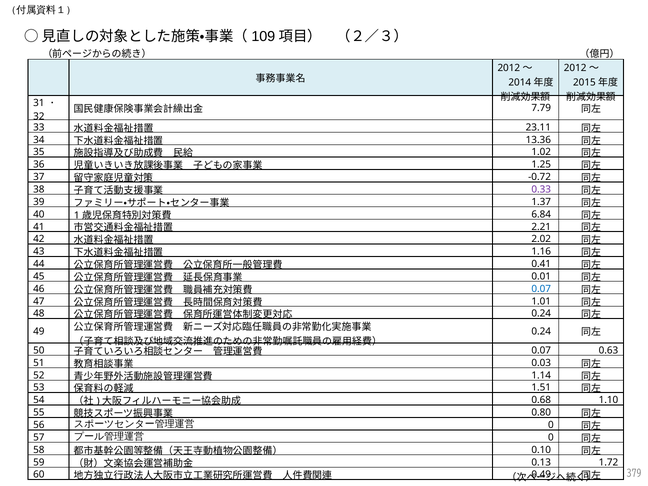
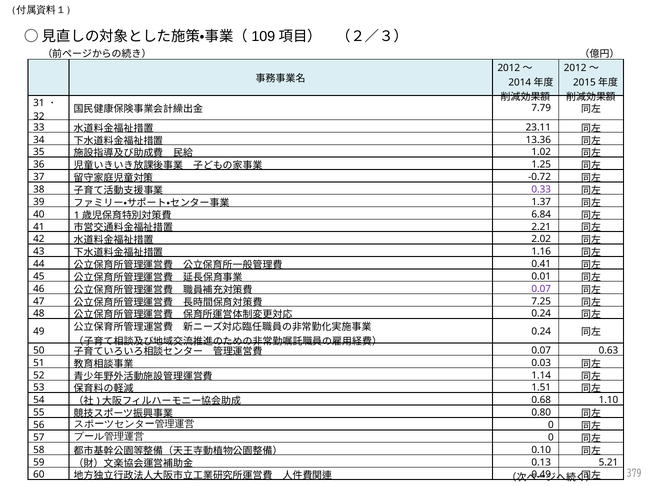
0.07 at (541, 289) colour: blue -> purple
1.01: 1.01 -> 7.25
1.72: 1.72 -> 5.21
